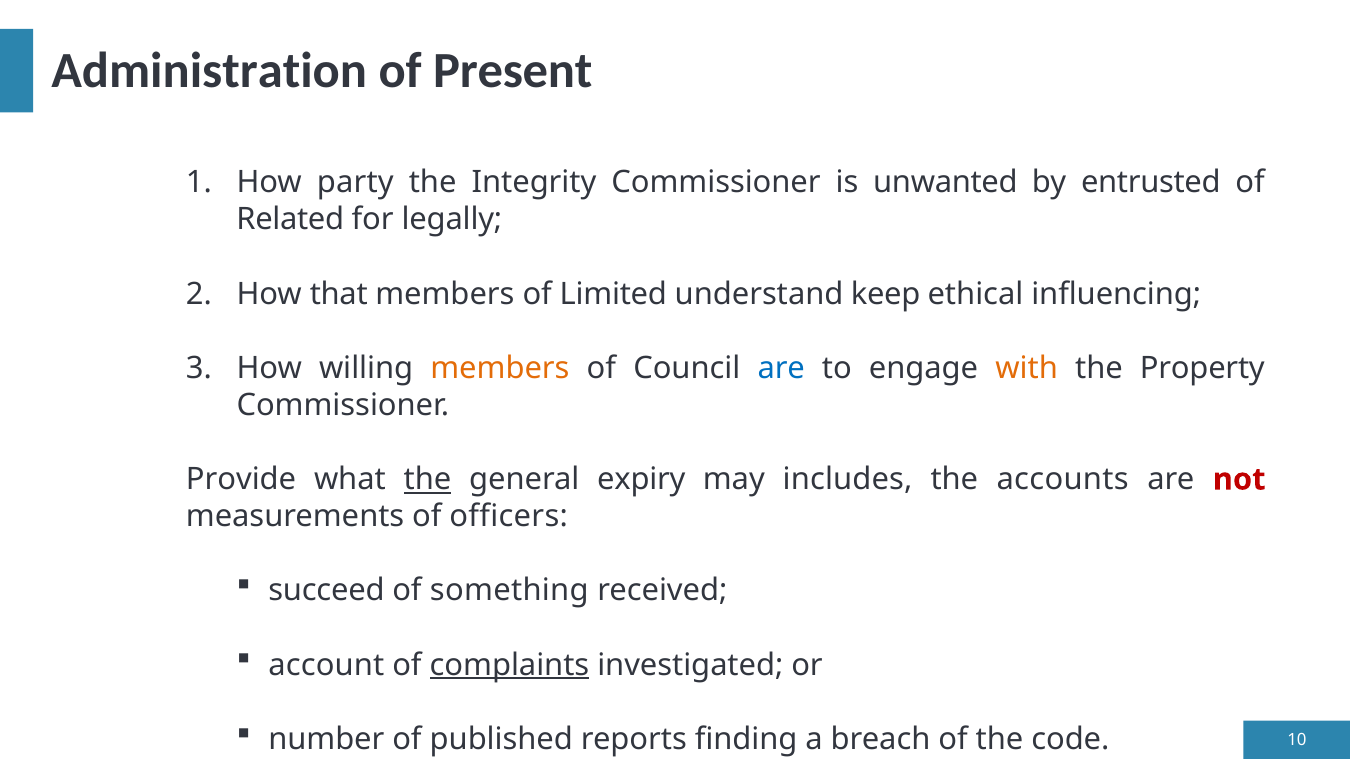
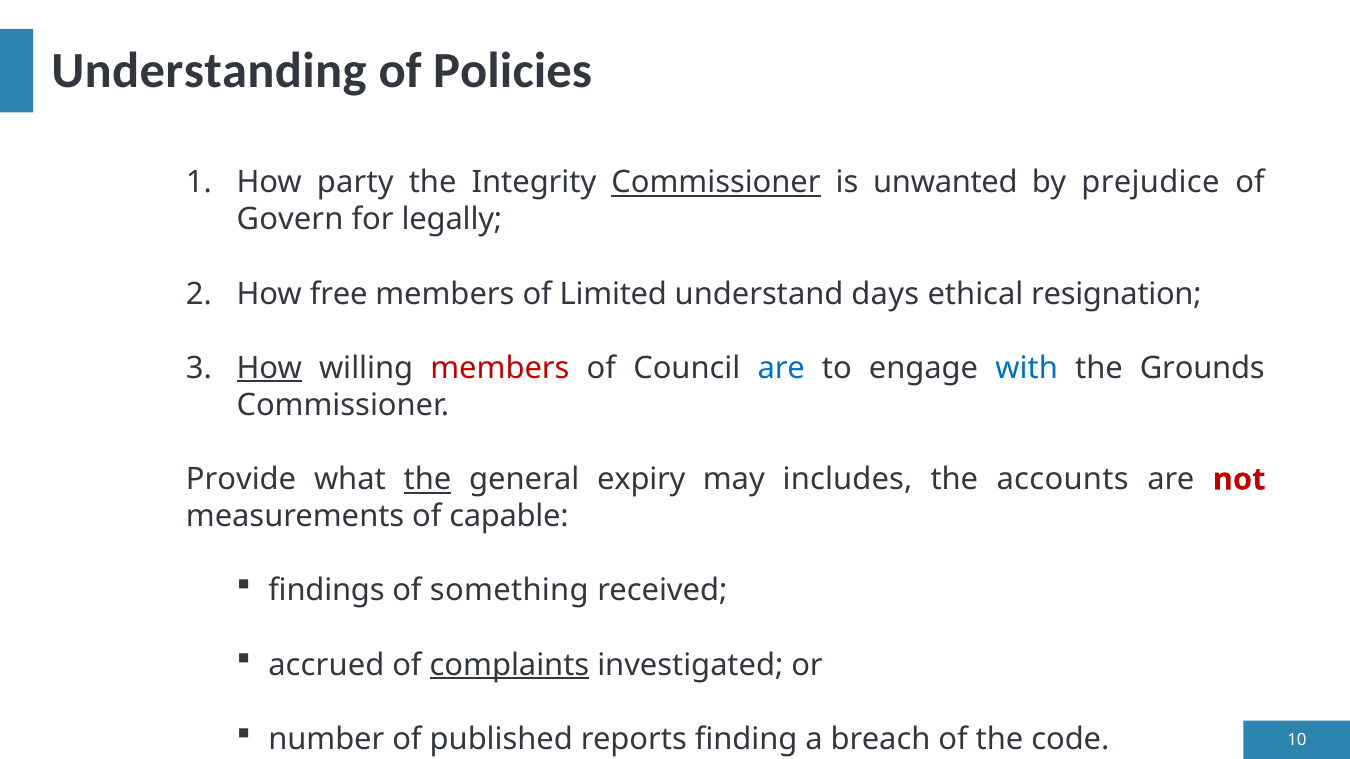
Administration: Administration -> Understanding
Present: Present -> Policies
Commissioner at (716, 183) underline: none -> present
entrusted: entrusted -> prejudice
Related: Related -> Govern
that: that -> free
keep: keep -> days
influencing: influencing -> resignation
How at (269, 368) underline: none -> present
members at (500, 368) colour: orange -> red
with colour: orange -> blue
Property: Property -> Grounds
officers: officers -> capable
succeed: succeed -> findings
account: account -> accrued
